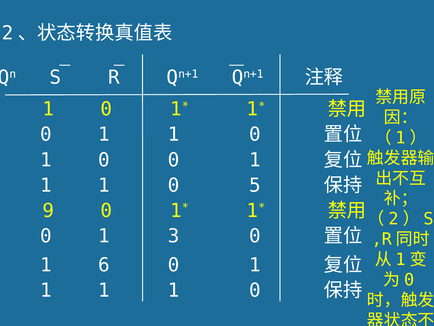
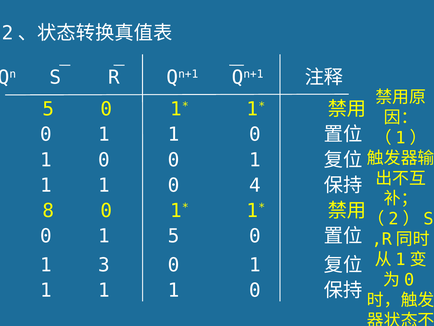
1 at (48, 109): 1 -> 5
5: 5 -> 4
9: 9 -> 8
1 3: 3 -> 5
6: 6 -> 3
